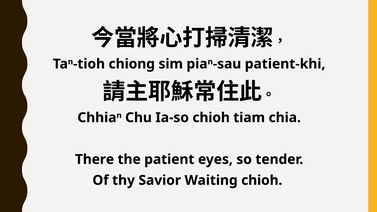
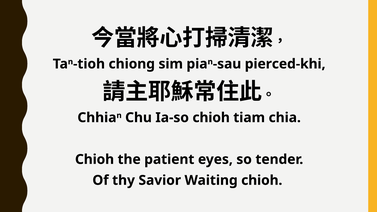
patient-khi: patient-khi -> pierced-khi
There at (95, 159): There -> Chioh
